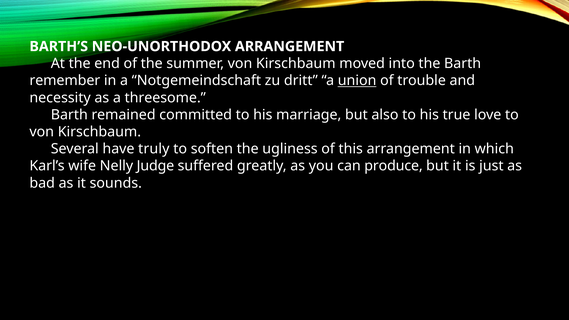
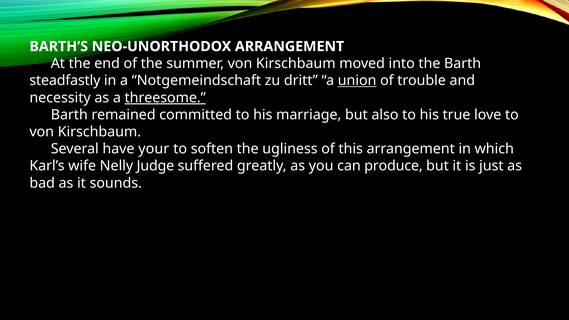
remember: remember -> steadfastly
threesome underline: none -> present
truly: truly -> your
